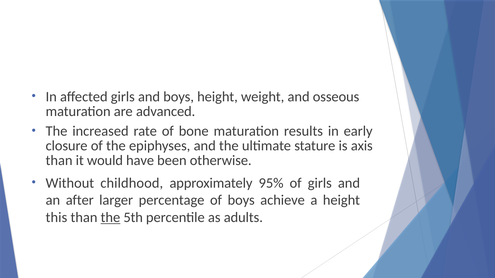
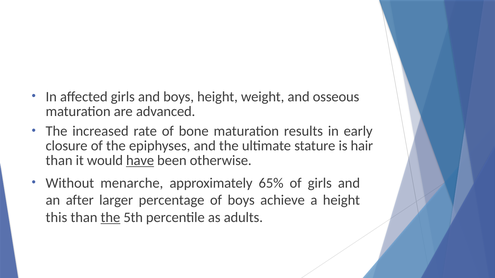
axis: axis -> hair
have underline: none -> present
childhood: childhood -> menarche
95%: 95% -> 65%
